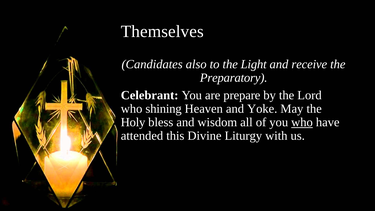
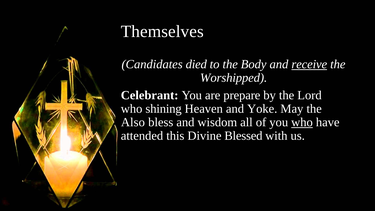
also: also -> died
Light: Light -> Body
receive underline: none -> present
Preparatory: Preparatory -> Worshipped
Holy: Holy -> Also
Liturgy: Liturgy -> Blessed
